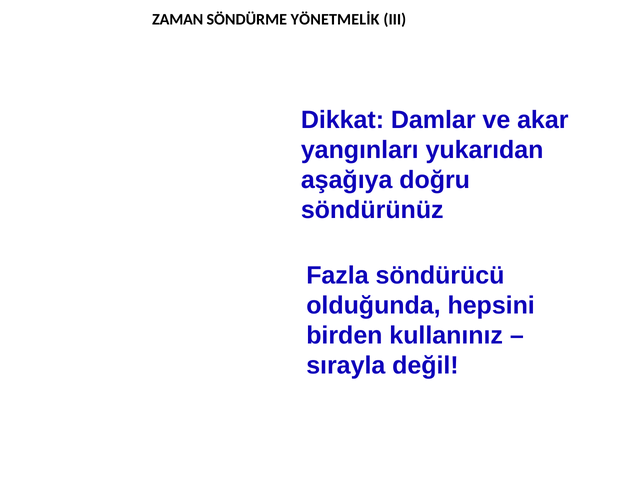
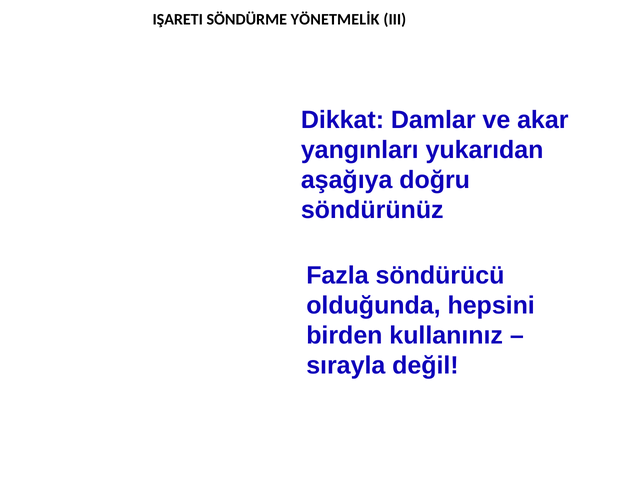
ZAMAN: ZAMAN -> IŞARETI
